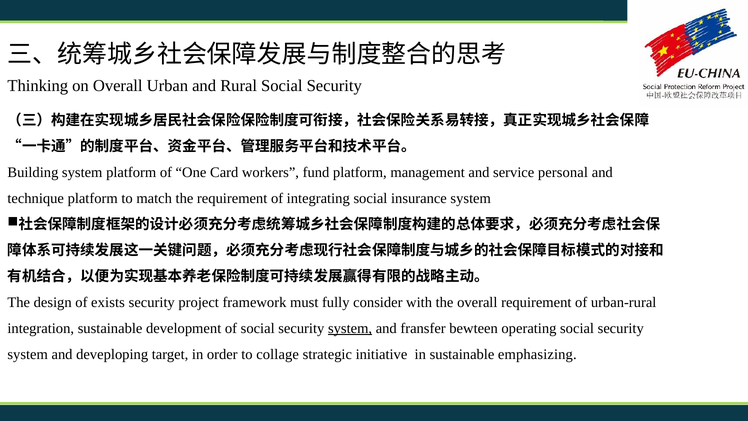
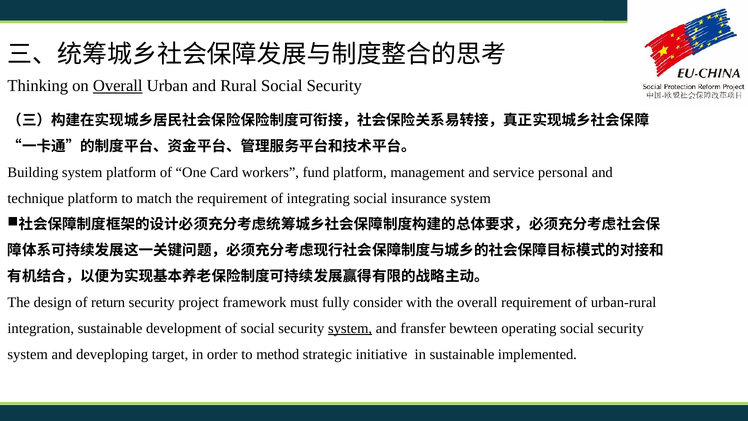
Overall at (118, 86) underline: none -> present
exists: exists -> return
collage: collage -> method
emphasizing: emphasizing -> implemented
